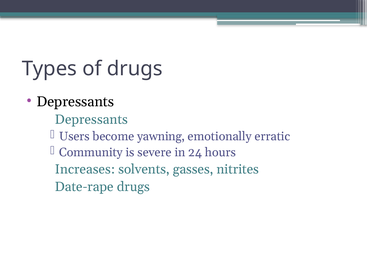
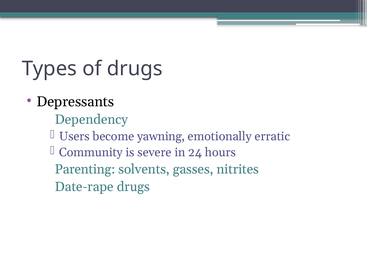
Depressants at (91, 120): Depressants -> Dependency
Increases: Increases -> Parenting
